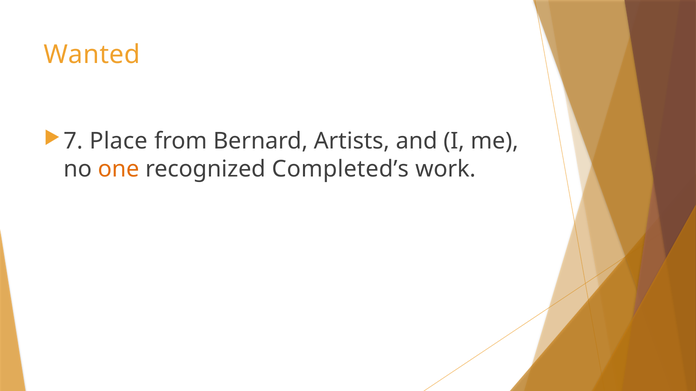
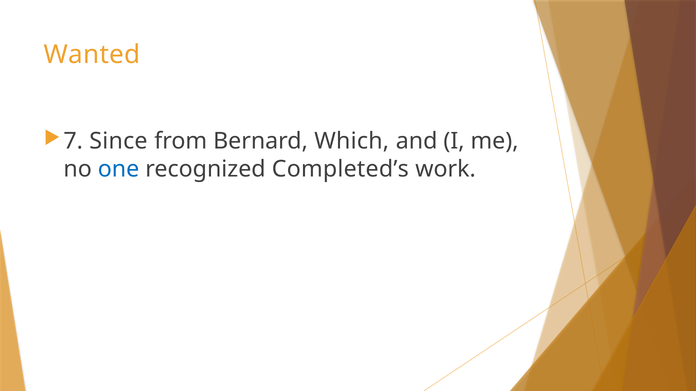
Place: Place -> Since
Artists: Artists -> Which
one colour: orange -> blue
